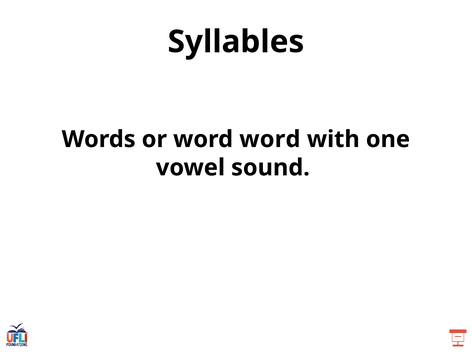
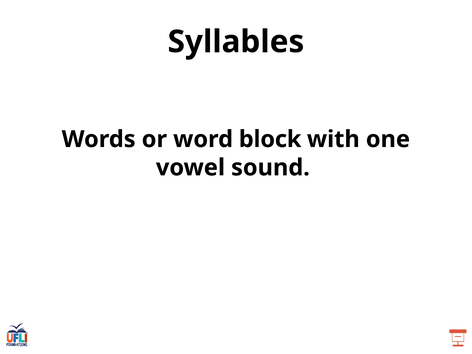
word word: word -> block
